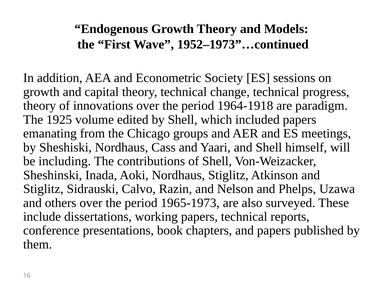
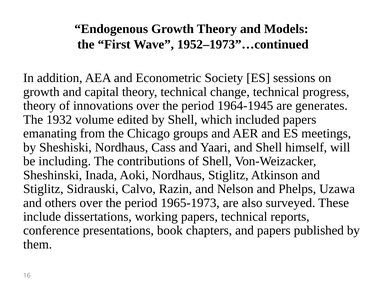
1964-1918: 1964-1918 -> 1964-1945
paradigm: paradigm -> generates
1925: 1925 -> 1932
